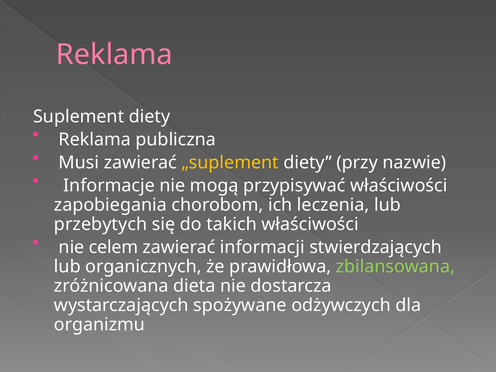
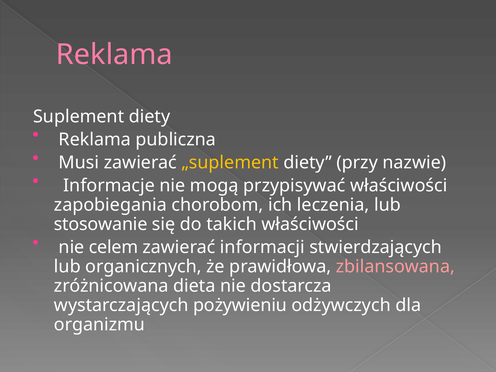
przebytych: przebytych -> stosowanie
zbilansowana colour: light green -> pink
spożywane: spożywane -> pożywieniu
